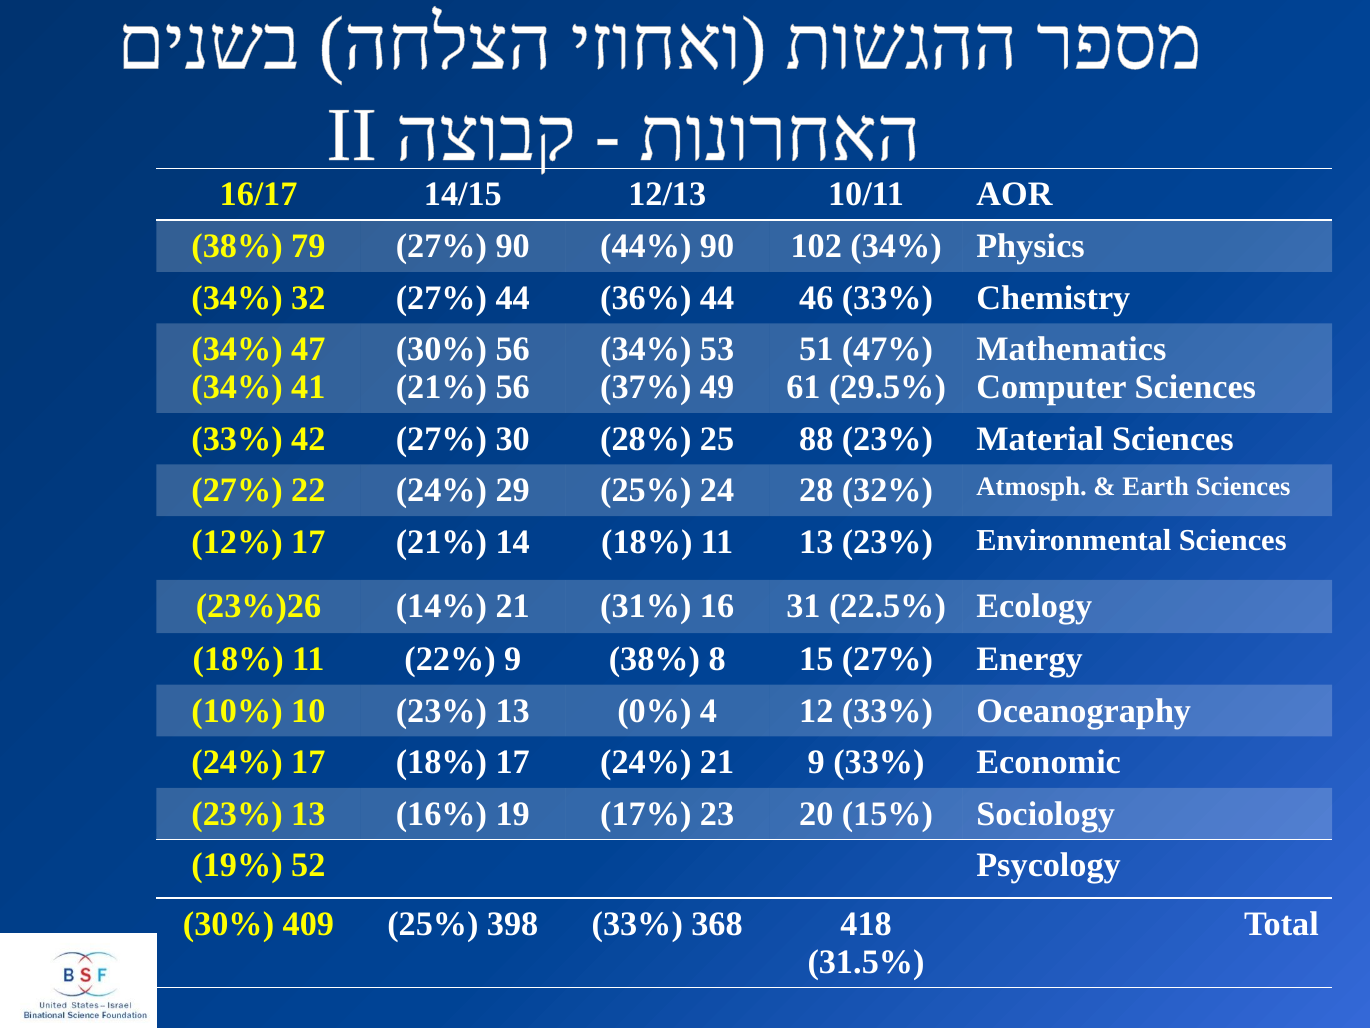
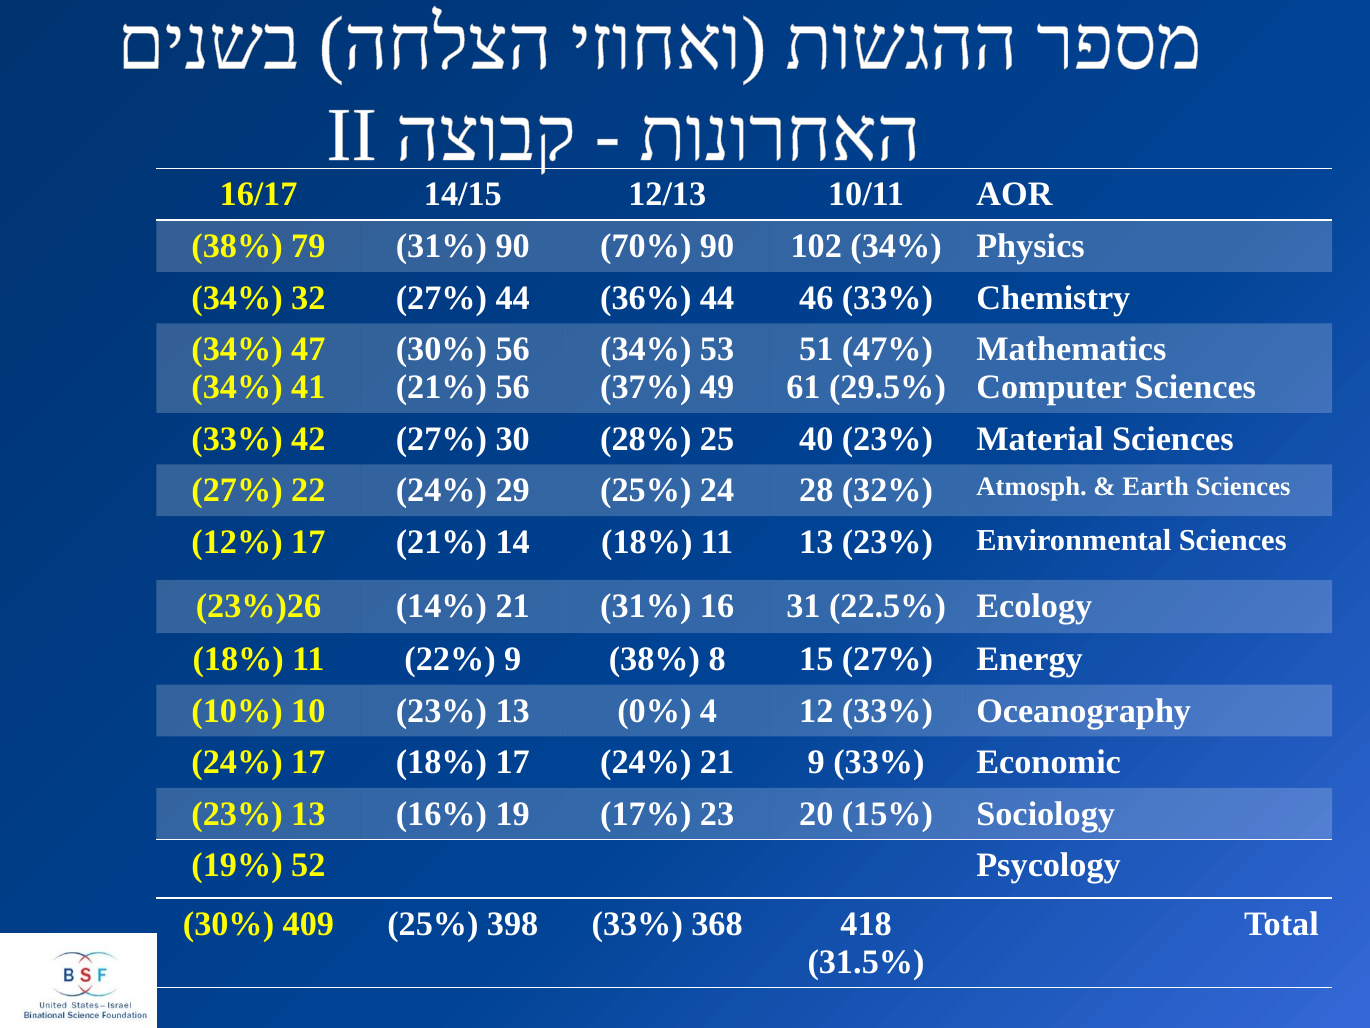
27% at (441, 246): 27% -> 31%
44%: 44% -> 70%
88: 88 -> 40
